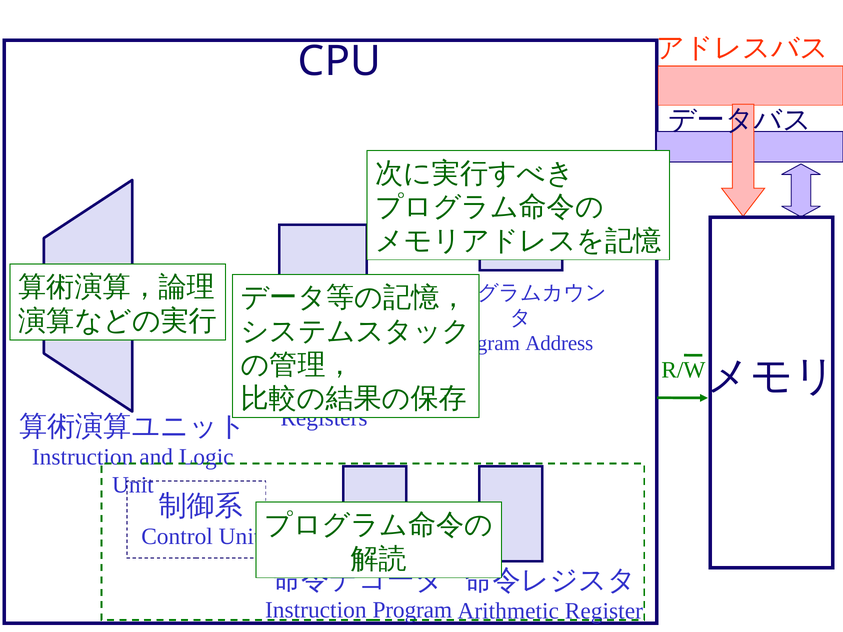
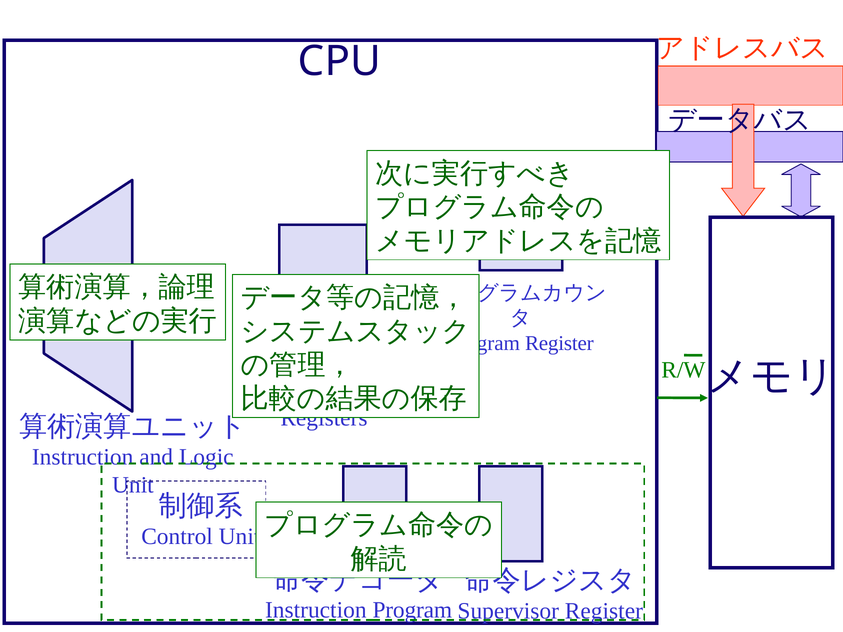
Address at (559, 343): Address -> Register
Arithmetic: Arithmetic -> Supervisor
